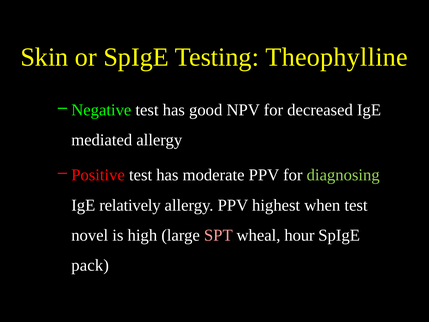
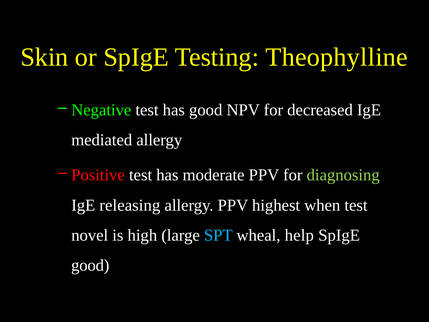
relatively: relatively -> releasing
SPT colour: pink -> light blue
hour: hour -> help
pack at (90, 265): pack -> good
